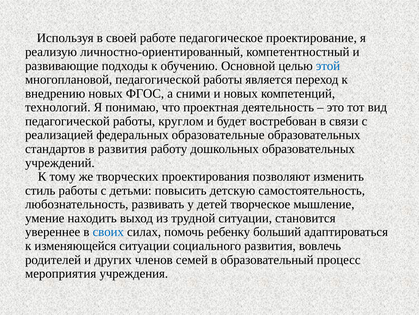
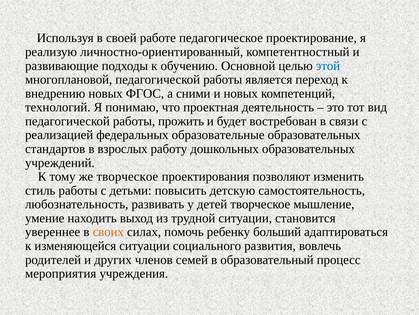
круглом: круглом -> прожить
в развития: развития -> взрослых
же творческих: творческих -> творческое
своих colour: blue -> orange
